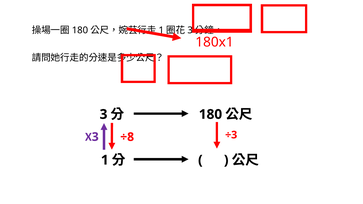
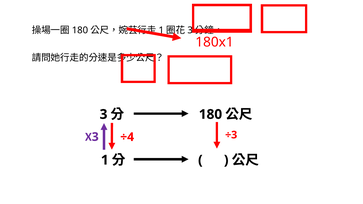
÷8: ÷8 -> ÷4
